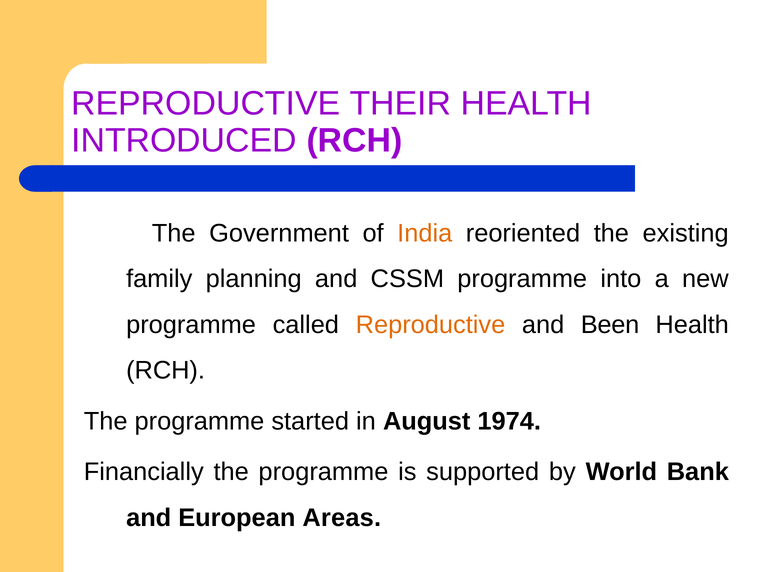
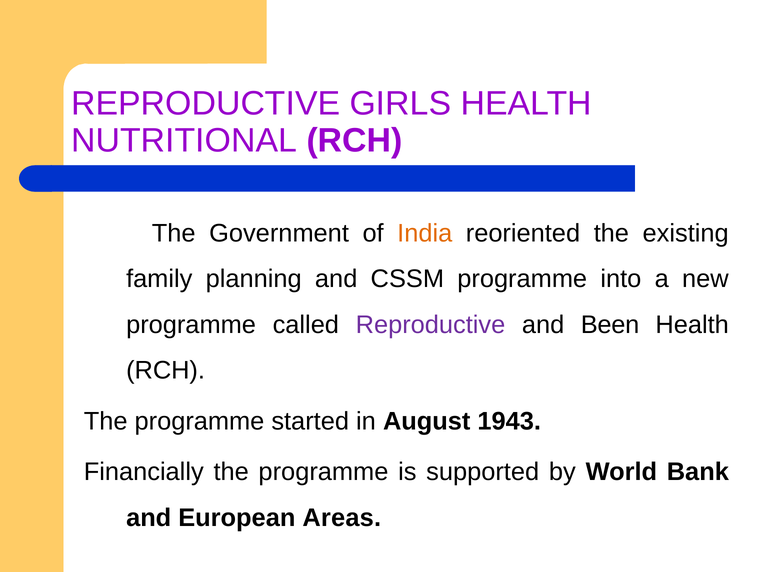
THEIR: THEIR -> GIRLS
INTRODUCED: INTRODUCED -> NUTRITIONAL
Reproductive at (430, 324) colour: orange -> purple
1974: 1974 -> 1943
